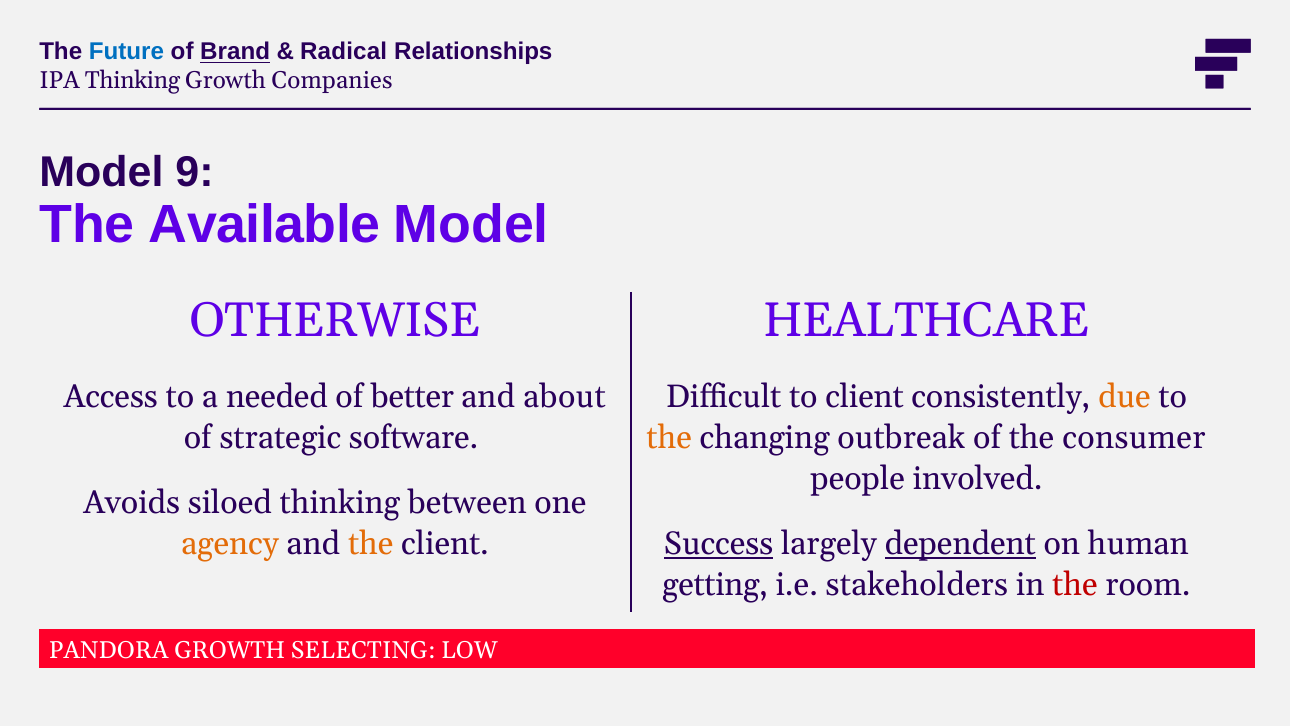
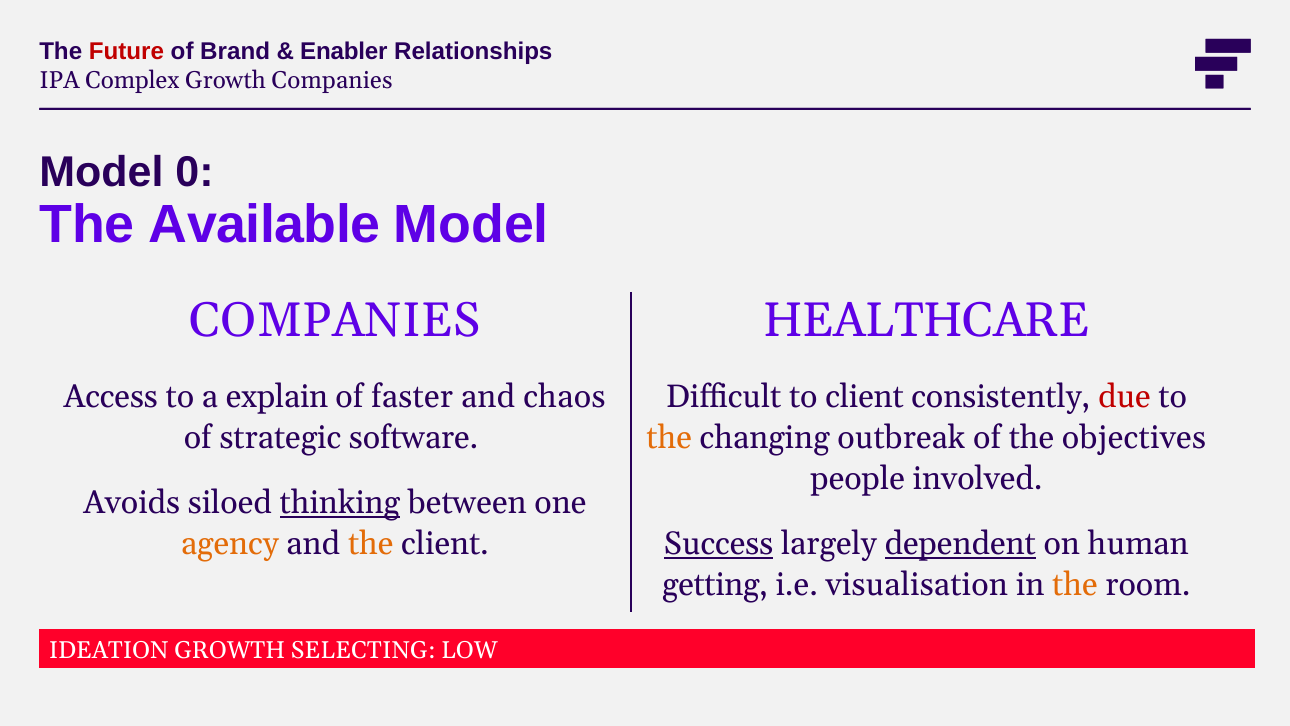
Future colour: blue -> red
Brand underline: present -> none
Radical: Radical -> Enabler
IPA Thinking: Thinking -> Complex
9: 9 -> 0
OTHERWISE at (335, 321): OTHERWISE -> COMPANIES
needed: needed -> explain
better: better -> faster
about: about -> chaos
due colour: orange -> red
consumer: consumer -> objectives
thinking at (340, 503) underline: none -> present
stakeholders: stakeholders -> visualisation
the at (1075, 585) colour: red -> orange
PANDORA: PANDORA -> IDEATION
